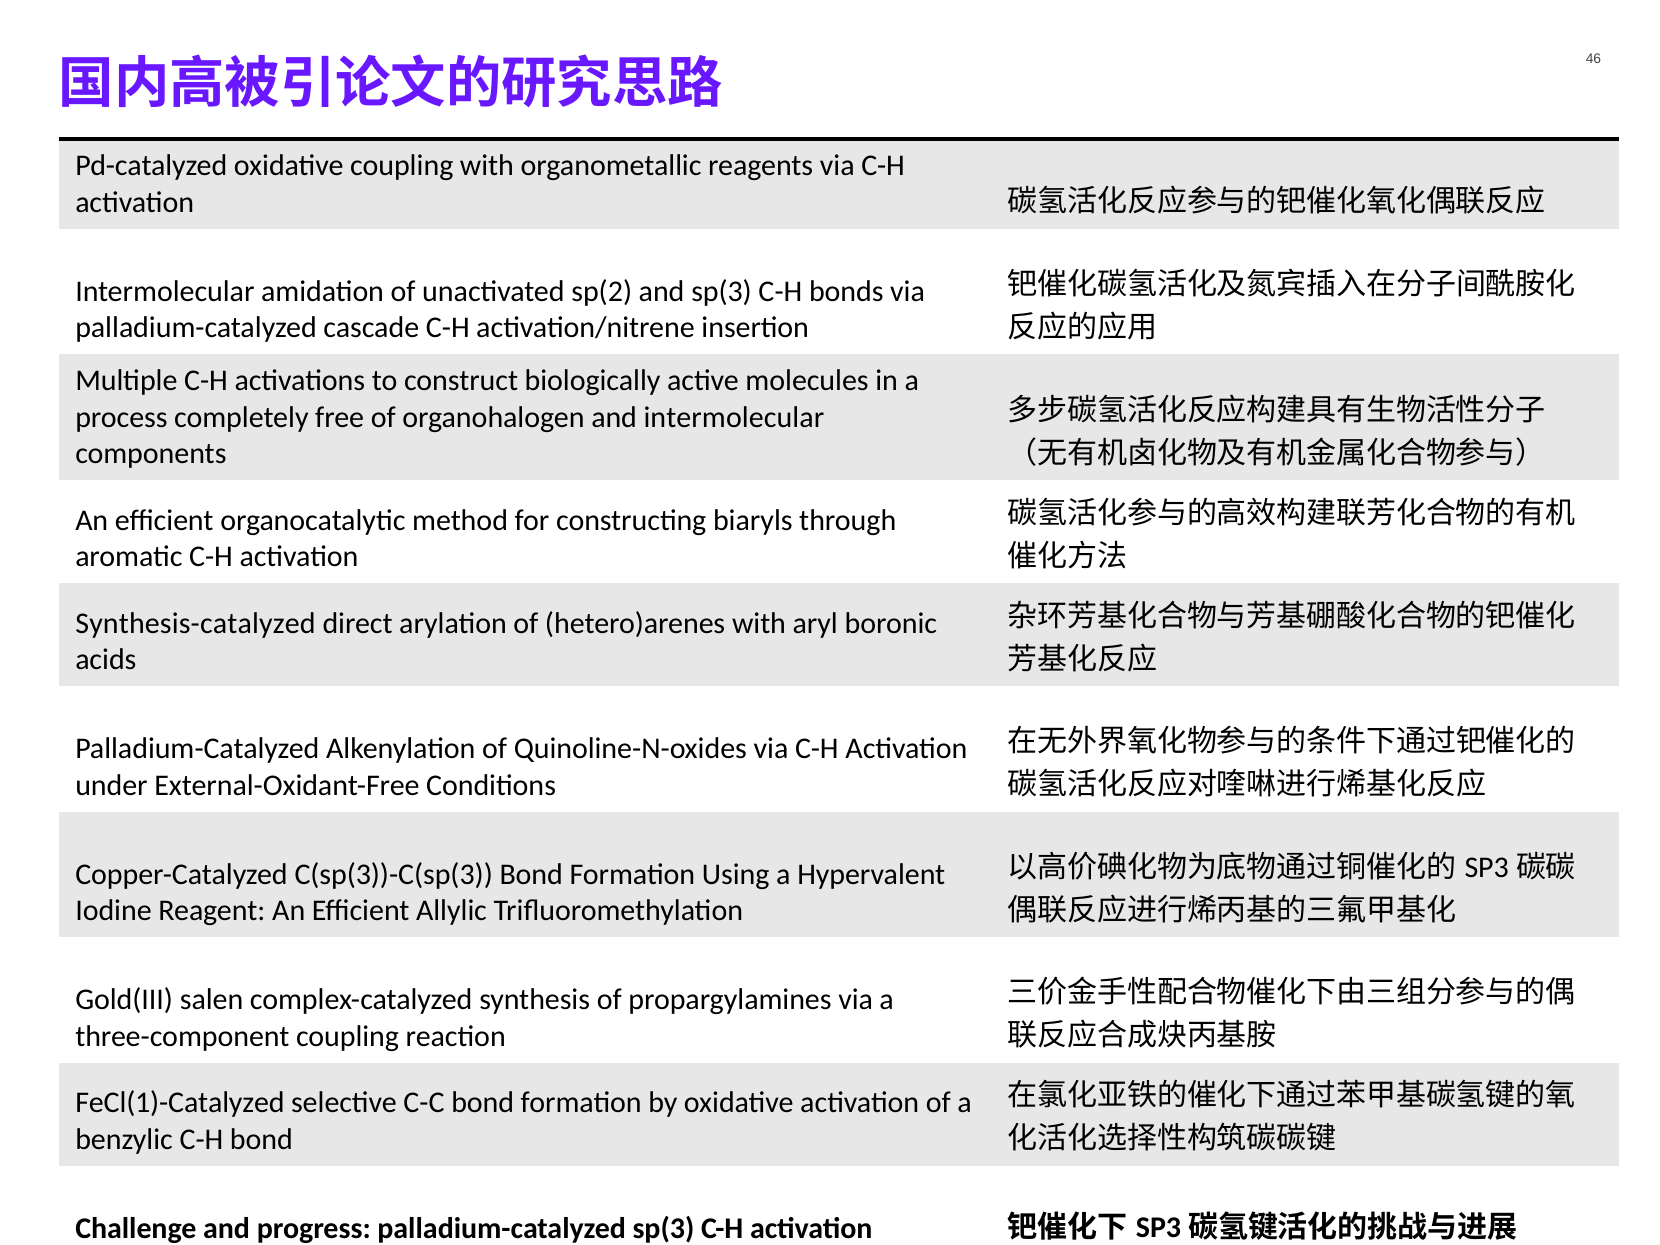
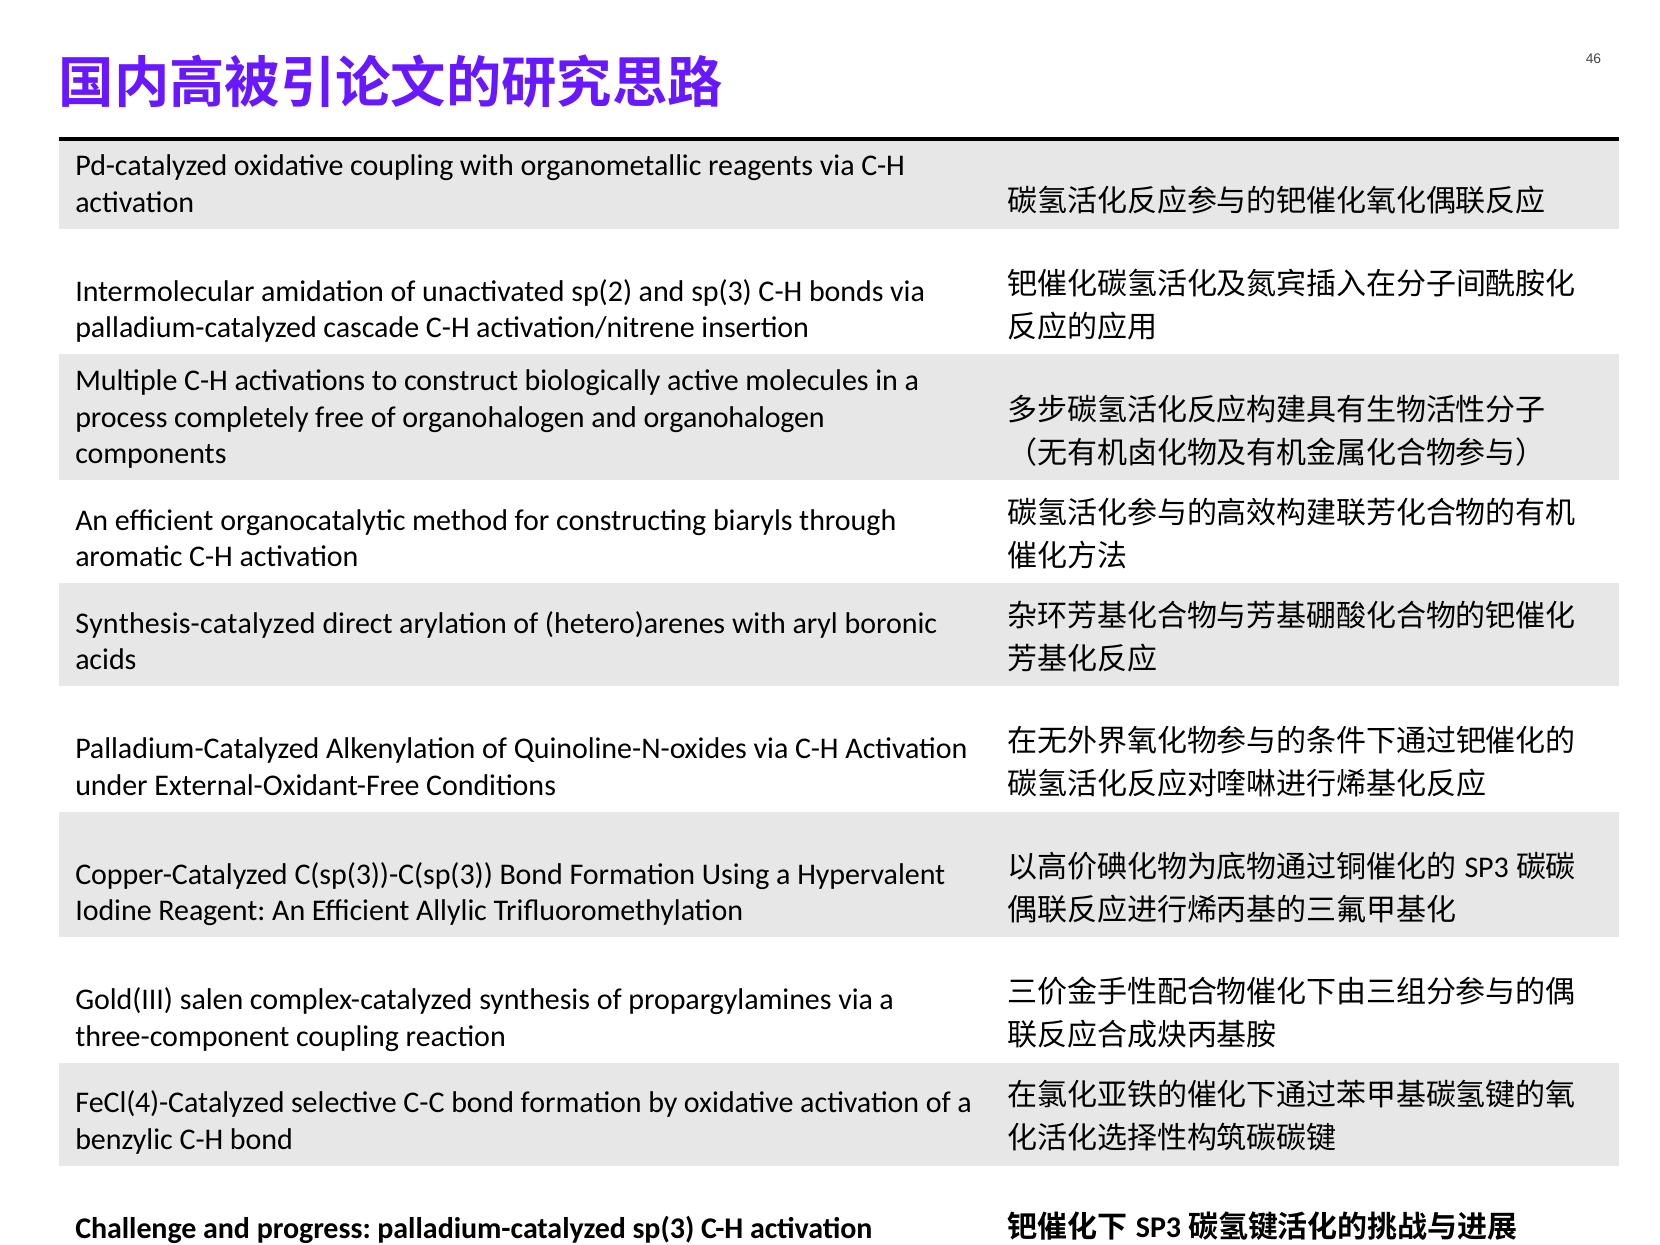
and intermolecular: intermolecular -> organohalogen
FeCl(1)-Catalyzed: FeCl(1)-Catalyzed -> FeCl(4)-Catalyzed
